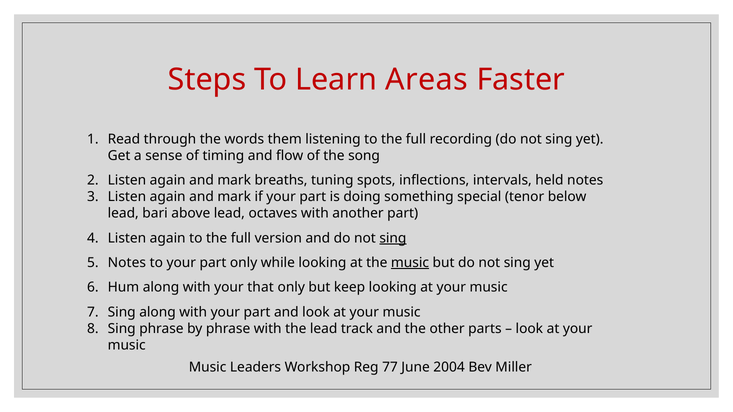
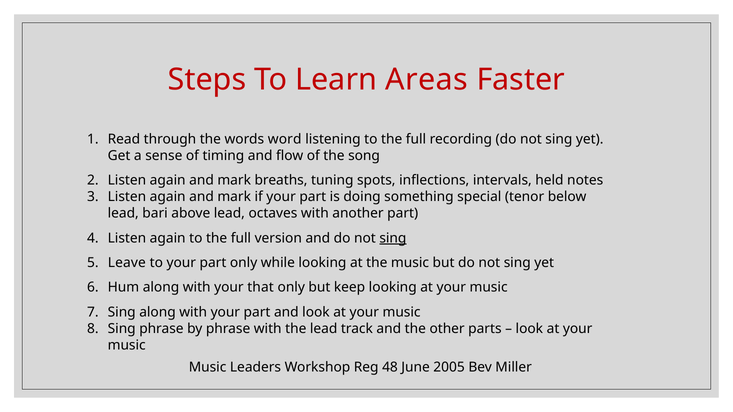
them: them -> word
Notes at (127, 263): Notes -> Leave
music at (410, 263) underline: present -> none
77: 77 -> 48
2004: 2004 -> 2005
